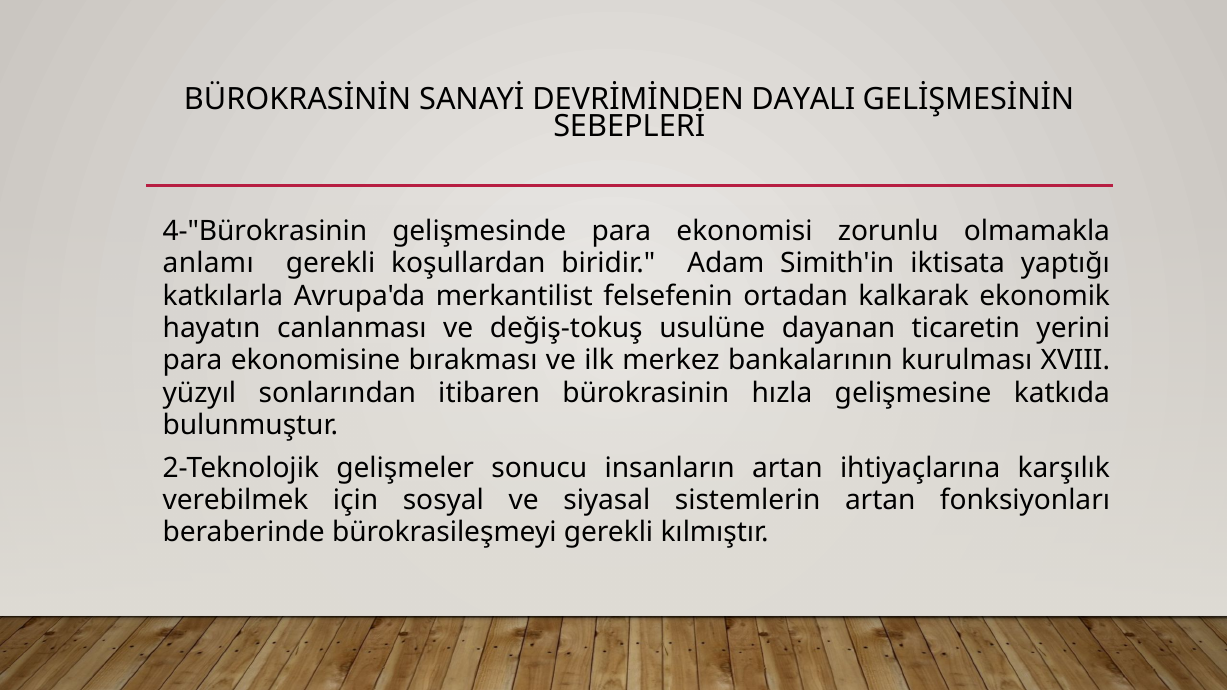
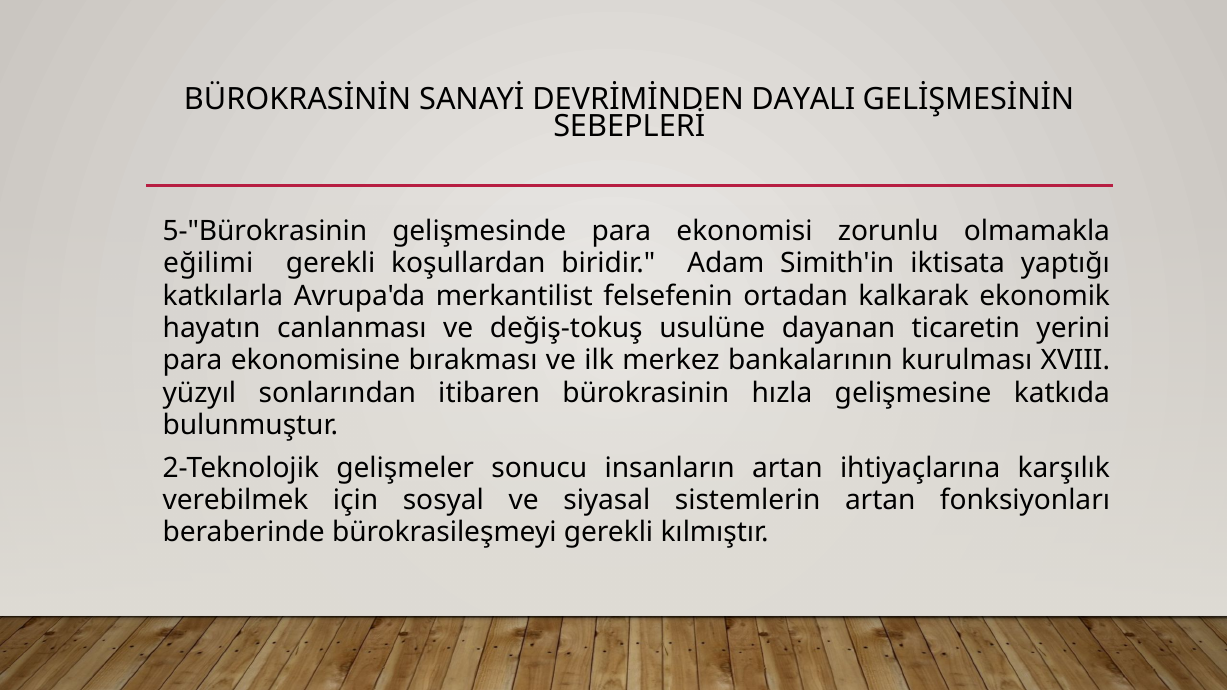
4-"Bürokrasinin: 4-"Bürokrasinin -> 5-"Bürokrasinin
anlamı: anlamı -> eğilimi
